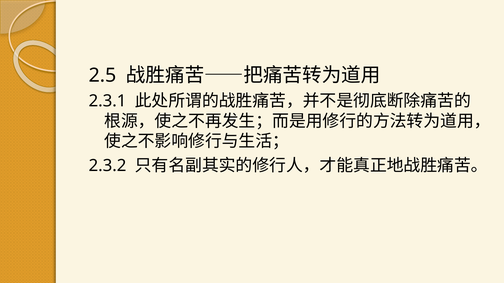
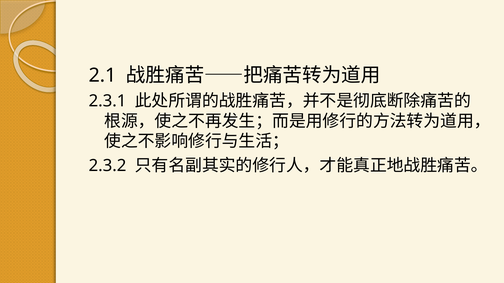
2.5: 2.5 -> 2.1
